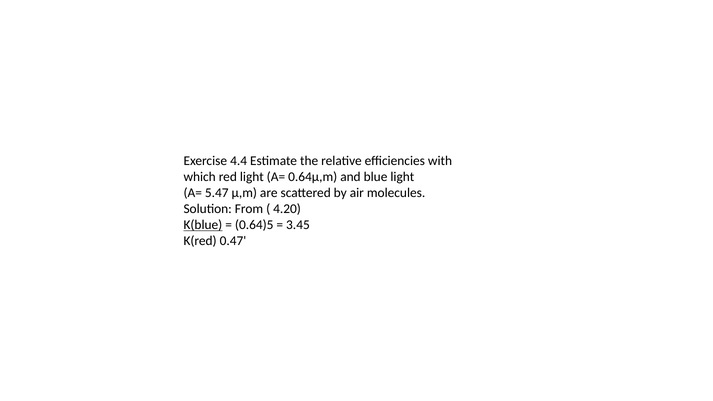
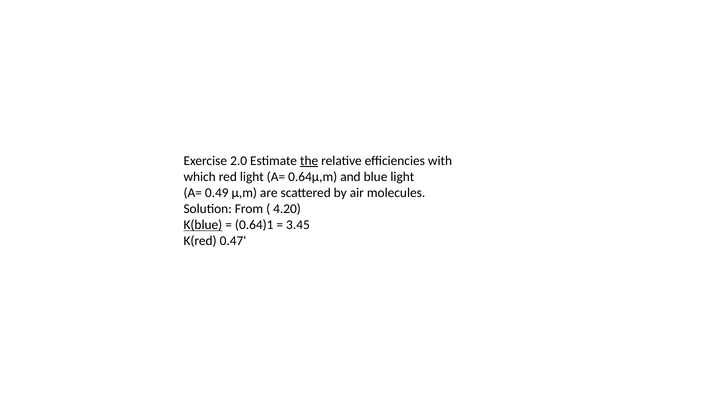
4.4: 4.4 -> 2.0
the underline: none -> present
5.47: 5.47 -> 0.49
0.64)5: 0.64)5 -> 0.64)1
